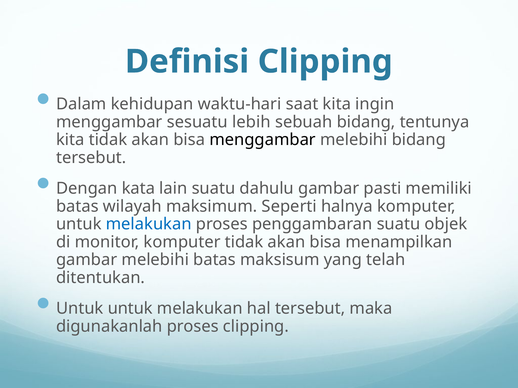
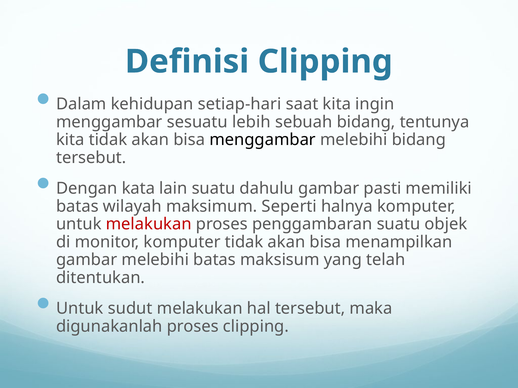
waktu-hari: waktu-hari -> setiap-hari
melakukan at (149, 224) colour: blue -> red
Untuk untuk: untuk -> sudut
